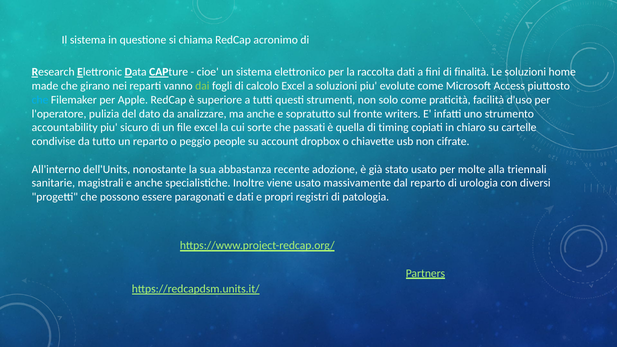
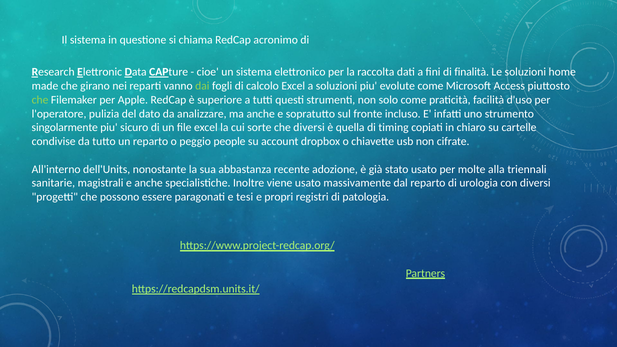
che at (40, 100) colour: light blue -> light green
writers: writers -> incluso
accountability: accountability -> singolarmente
che passati: passati -> diversi
e dati: dati -> tesi
